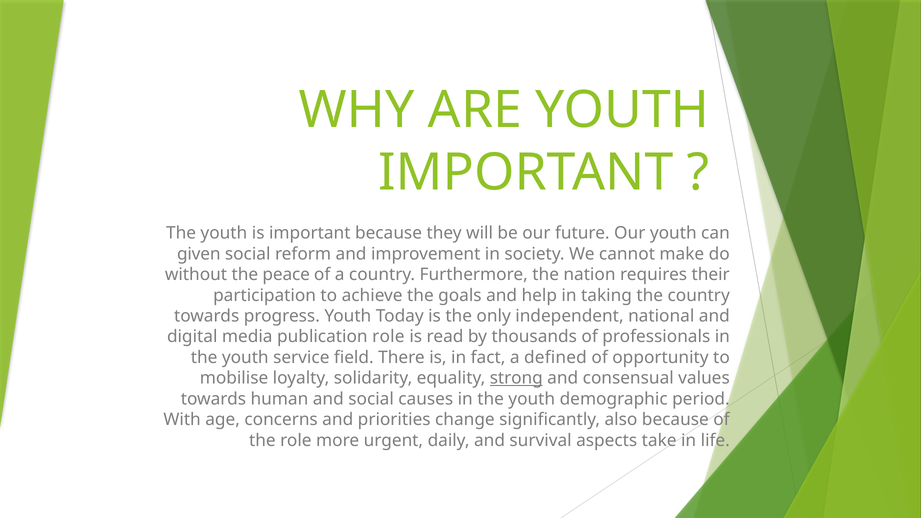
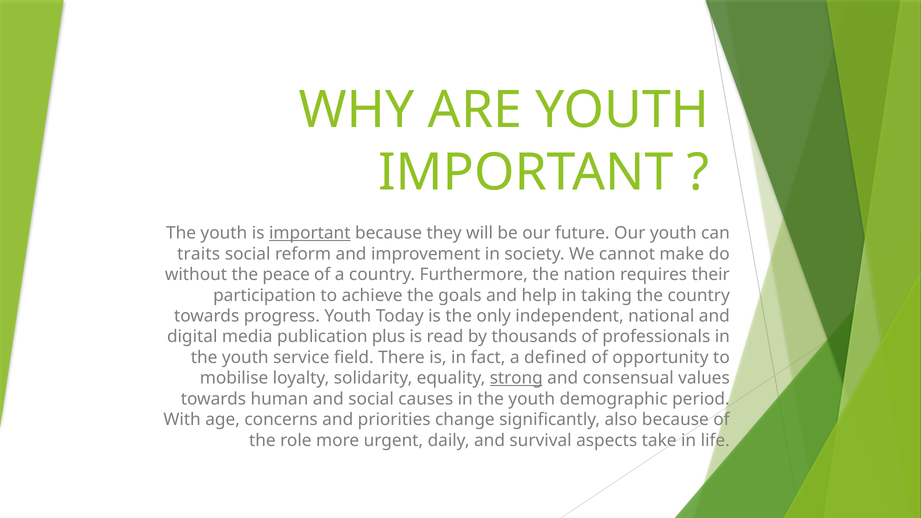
important at (310, 233) underline: none -> present
given: given -> traits
publication role: role -> plus
